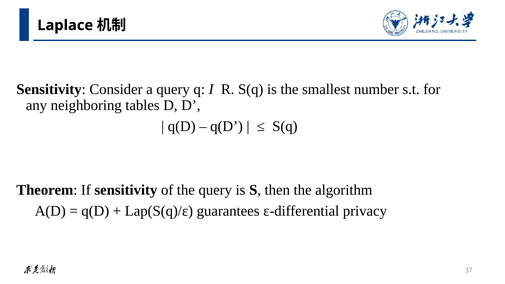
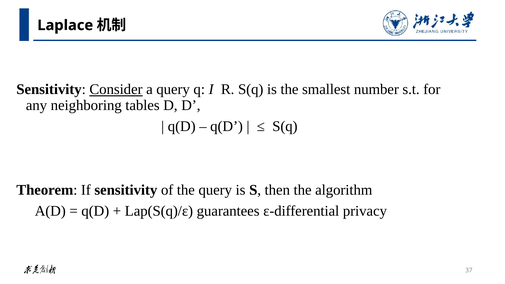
Consider underline: none -> present
